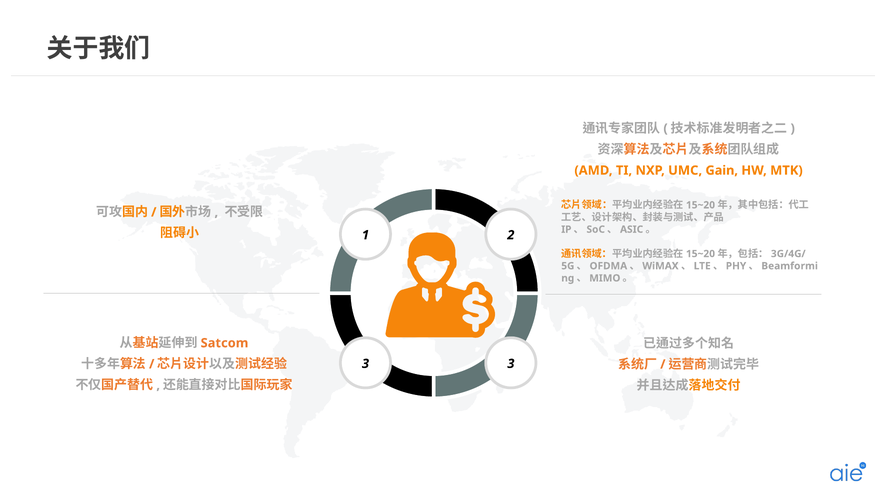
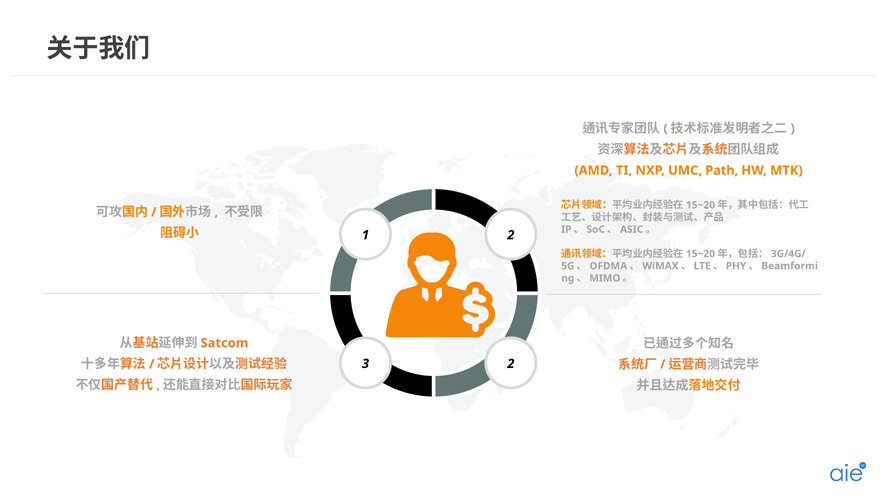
Gain: Gain -> Path
3 3: 3 -> 2
